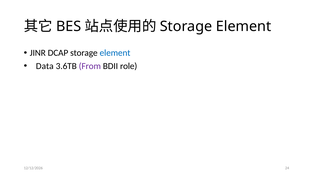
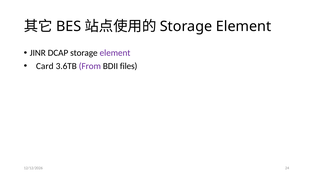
element at (115, 53) colour: blue -> purple
Data: Data -> Card
role: role -> files
